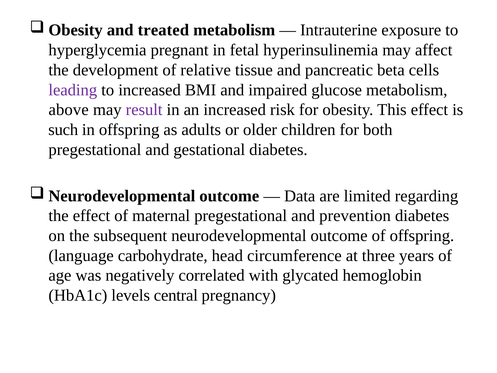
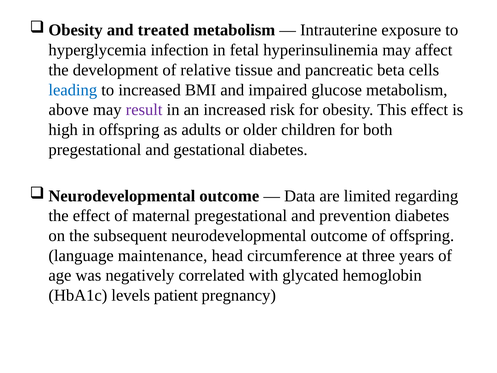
pregnant: pregnant -> infection
leading colour: purple -> blue
such: such -> high
carbohydrate: carbohydrate -> maintenance
central: central -> patient
